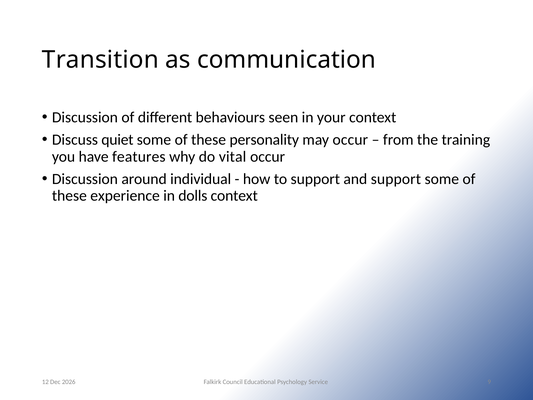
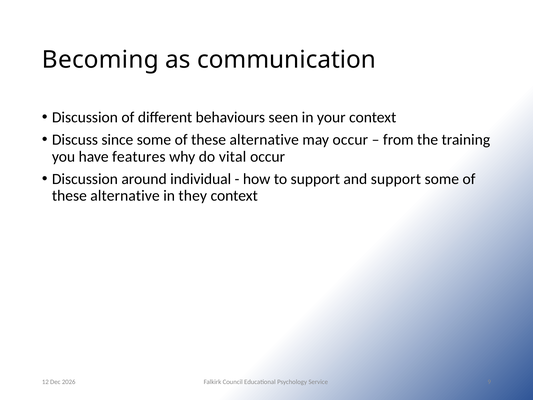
Transition: Transition -> Becoming
quiet: quiet -> since
personality at (264, 140): personality -> alternative
experience at (125, 196): experience -> alternative
dolls: dolls -> they
